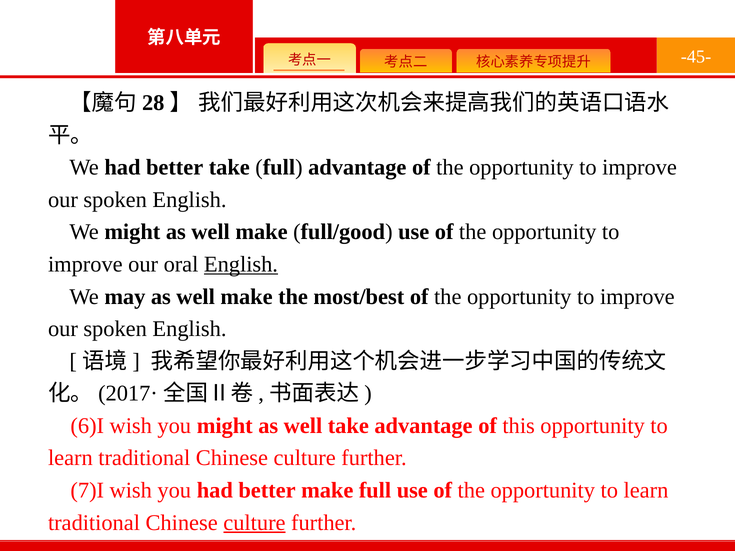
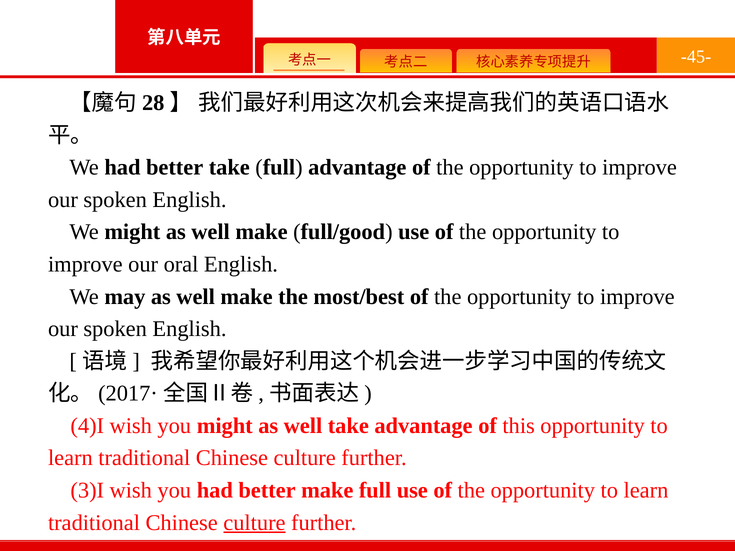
English at (241, 264) underline: present -> none
6)I: 6)I -> 4)I
7)I: 7)I -> 3)I
